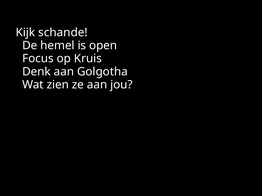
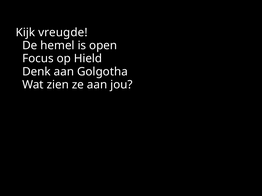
schande: schande -> vreugde
Kruis: Kruis -> Hield
